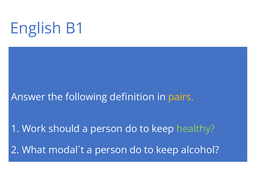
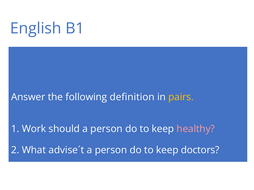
healthy colour: light green -> pink
modal´t: modal´t -> advise´t
alcohol: alcohol -> doctors
